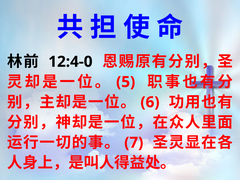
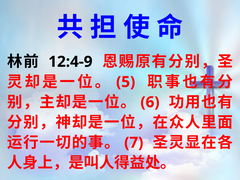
12:4-0: 12:4-0 -> 12:4-9
